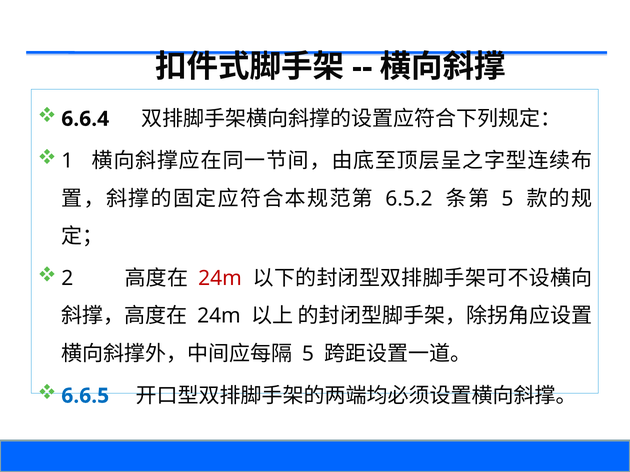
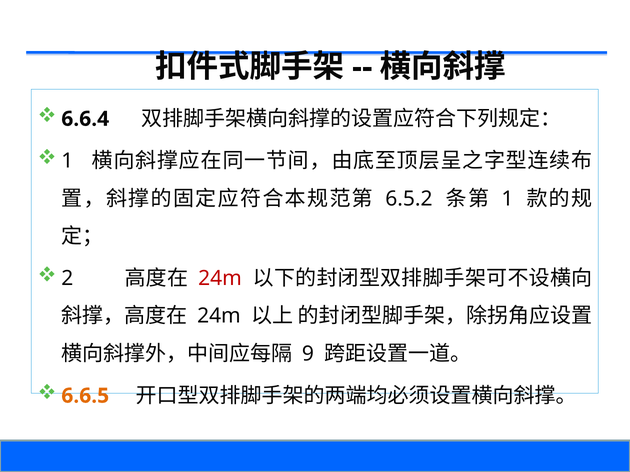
5 at (507, 199): 5 -> 1
5 at (308, 354): 5 -> 9
6.6.5 colour: blue -> orange
